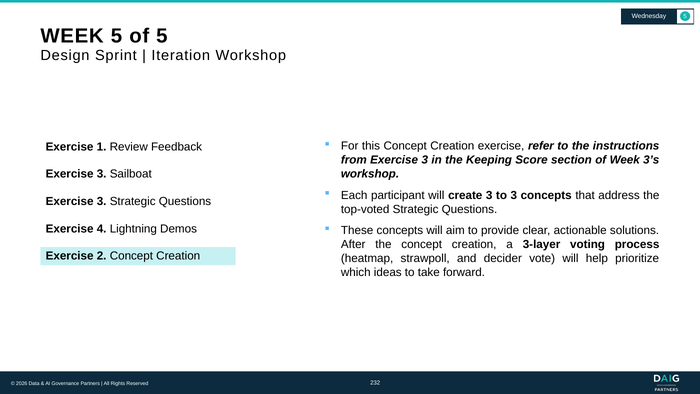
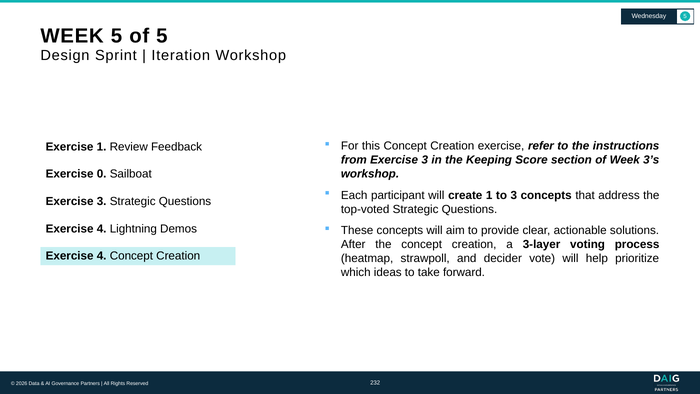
3 at (102, 174): 3 -> 0
create 3: 3 -> 1
2 at (102, 256): 2 -> 4
